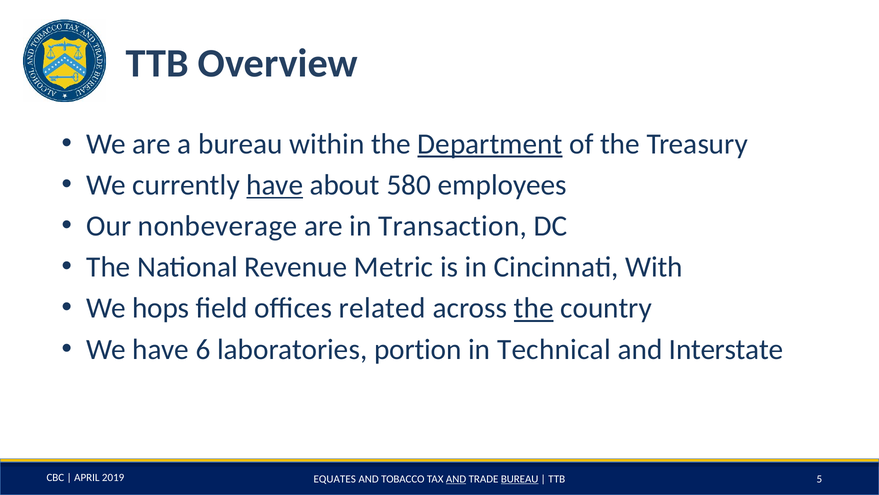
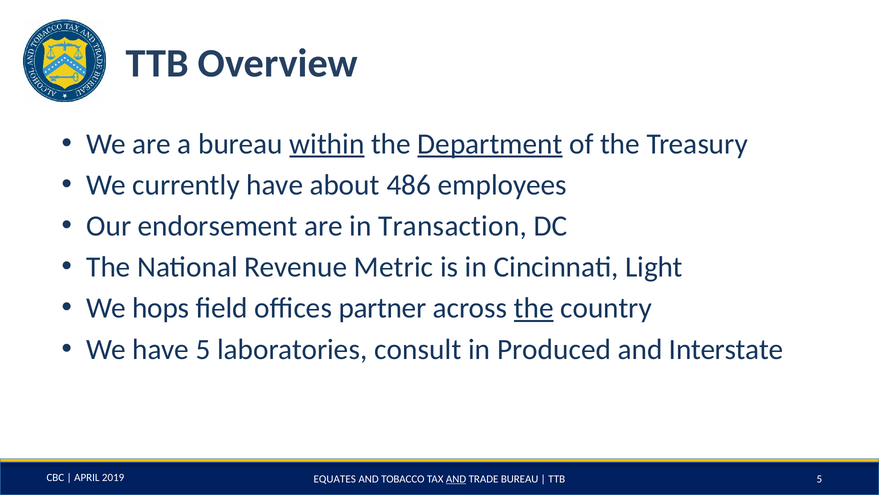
within underline: none -> present
have at (275, 185) underline: present -> none
580: 580 -> 486
nonbeverage: nonbeverage -> endorsement
With: With -> Light
related: related -> partner
have 6: 6 -> 5
portion: portion -> consult
Technical: Technical -> Produced
BUREAU at (520, 479) underline: present -> none
